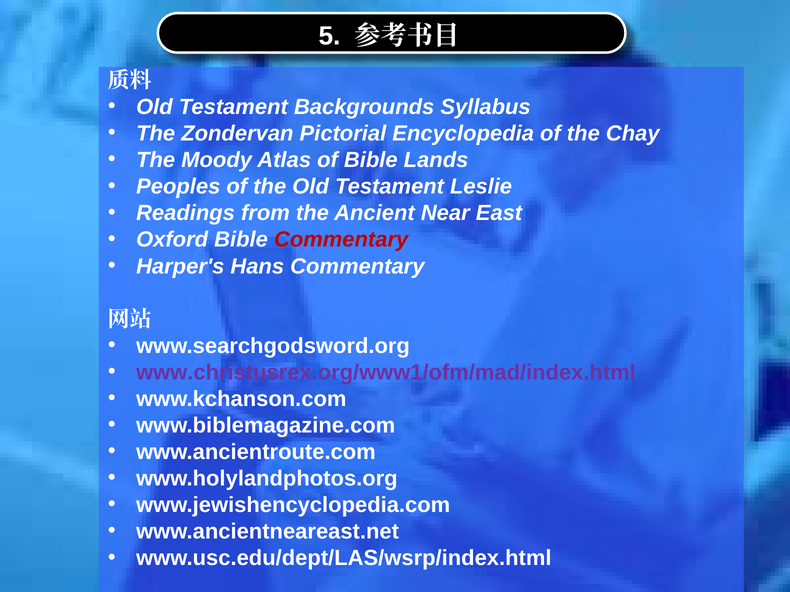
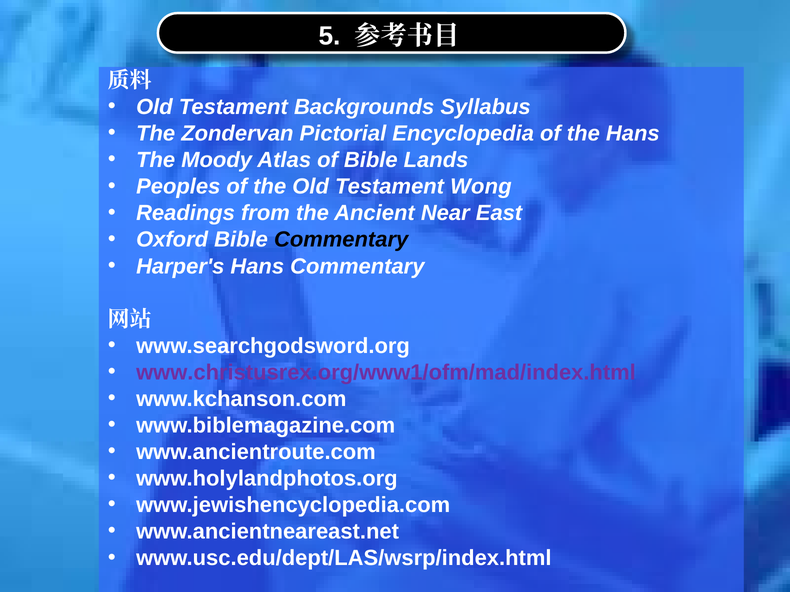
the Chay: Chay -> Hans
Leslie: Leslie -> Wong
Commentary at (341, 240) colour: red -> black
